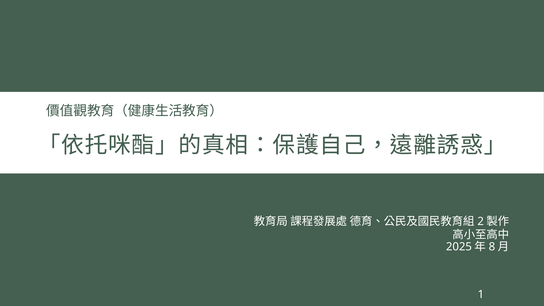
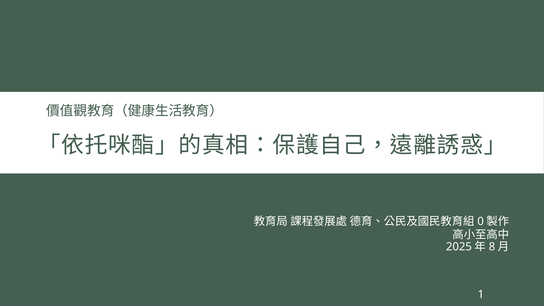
2: 2 -> 0
